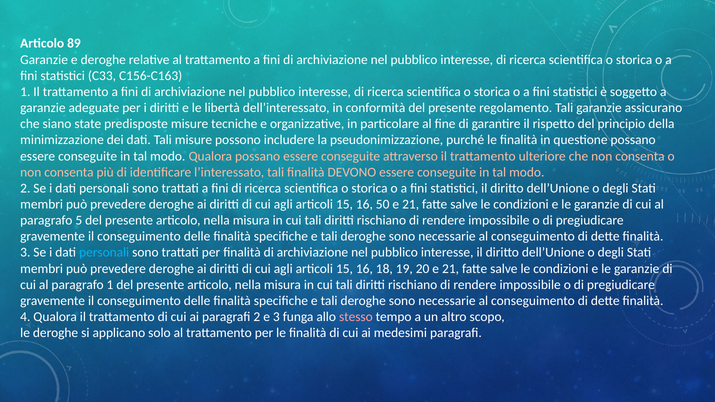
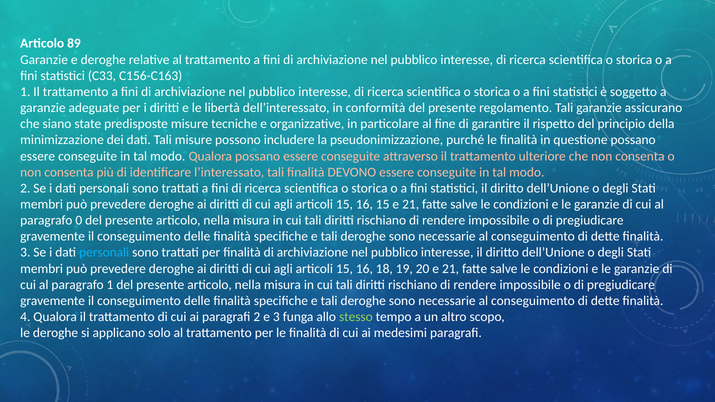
16 50: 50 -> 15
5: 5 -> 0
stesso colour: pink -> light green
